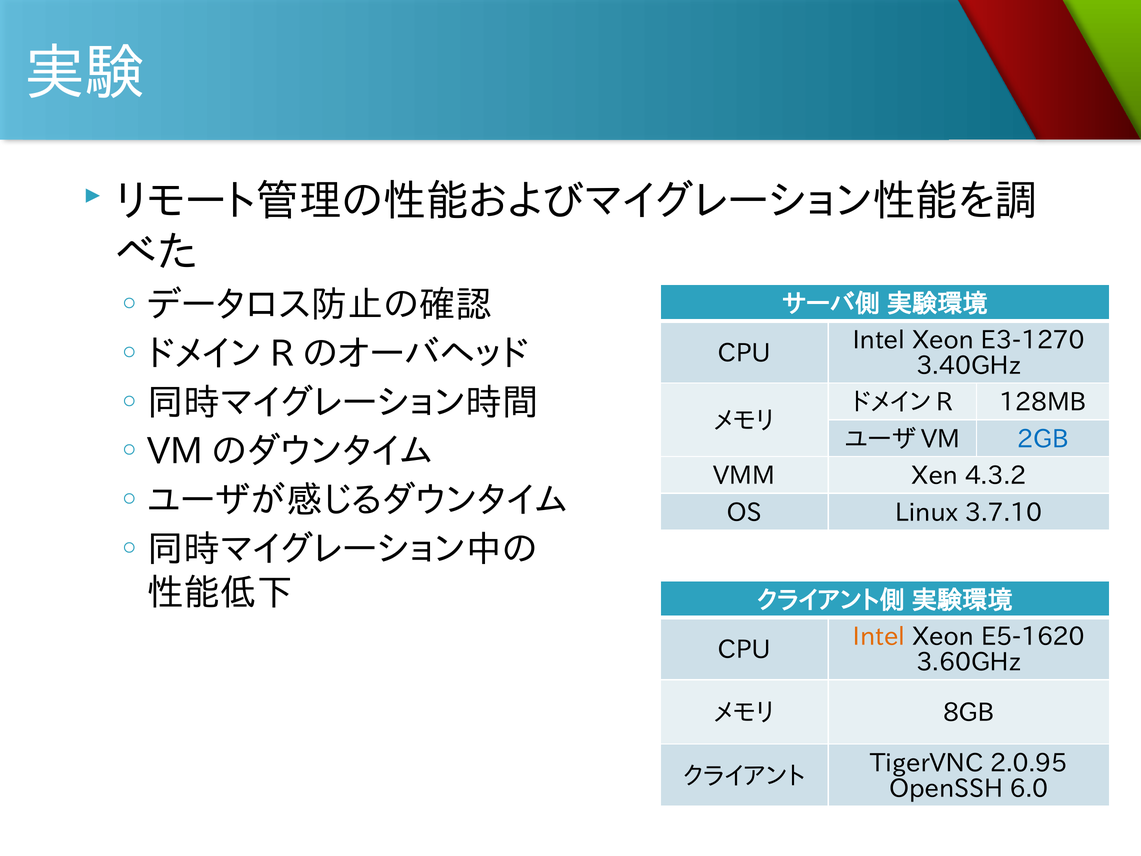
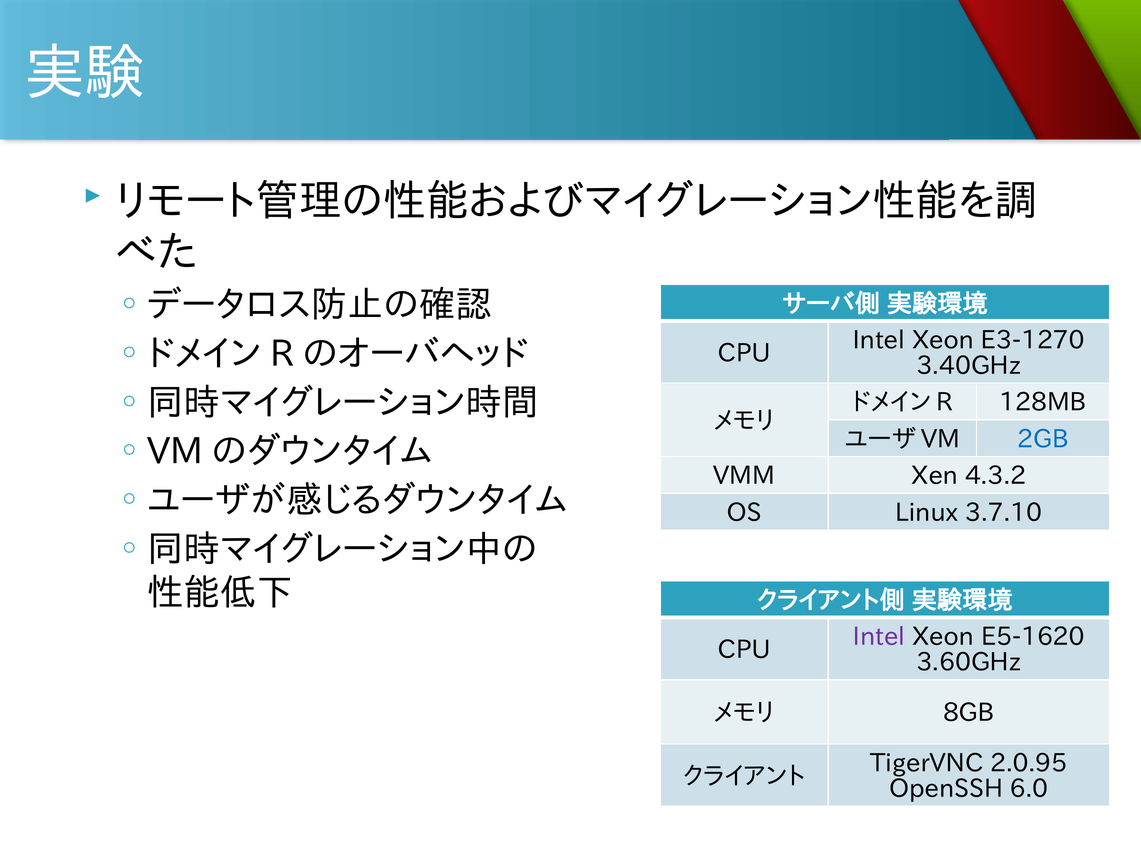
Intel at (879, 637) colour: orange -> purple
